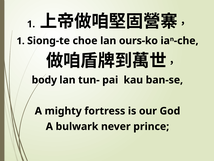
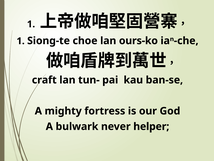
body: body -> craft
prince: prince -> helper
